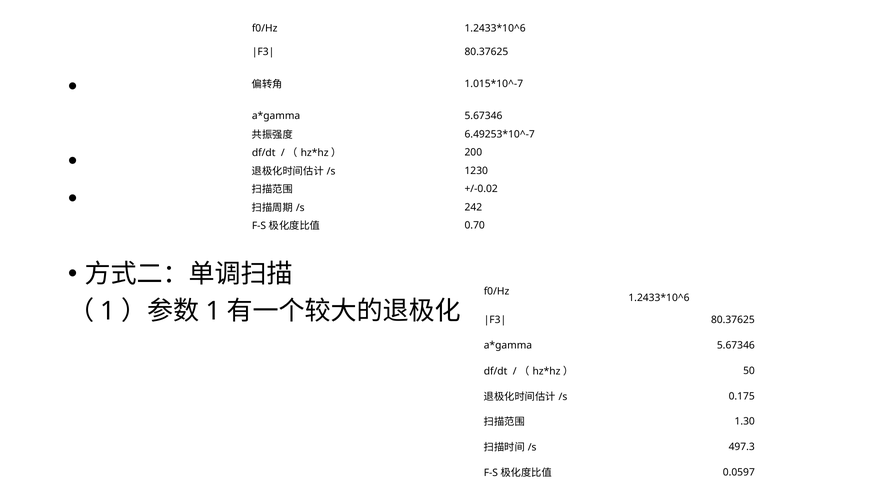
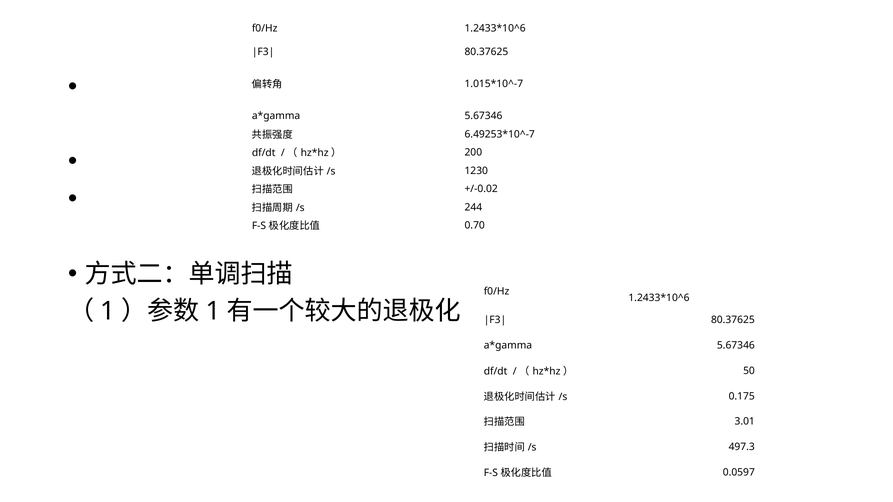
242: 242 -> 244
1.30: 1.30 -> 3.01
